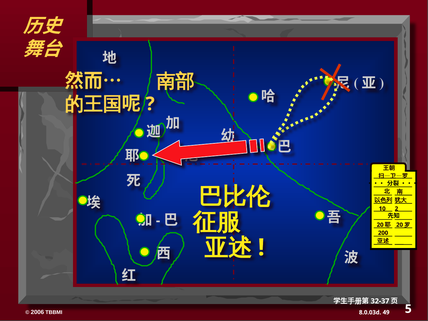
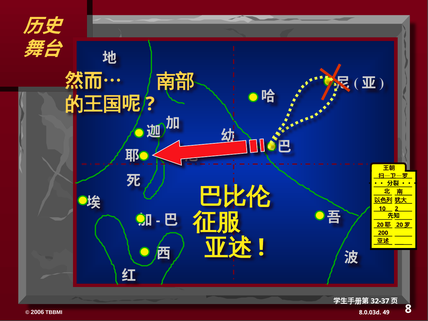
5: 5 -> 8
